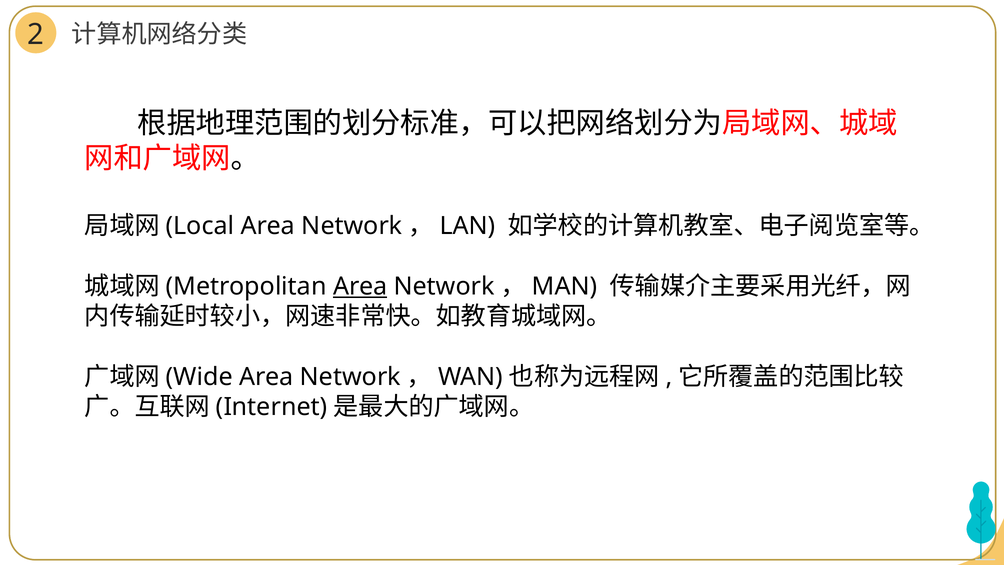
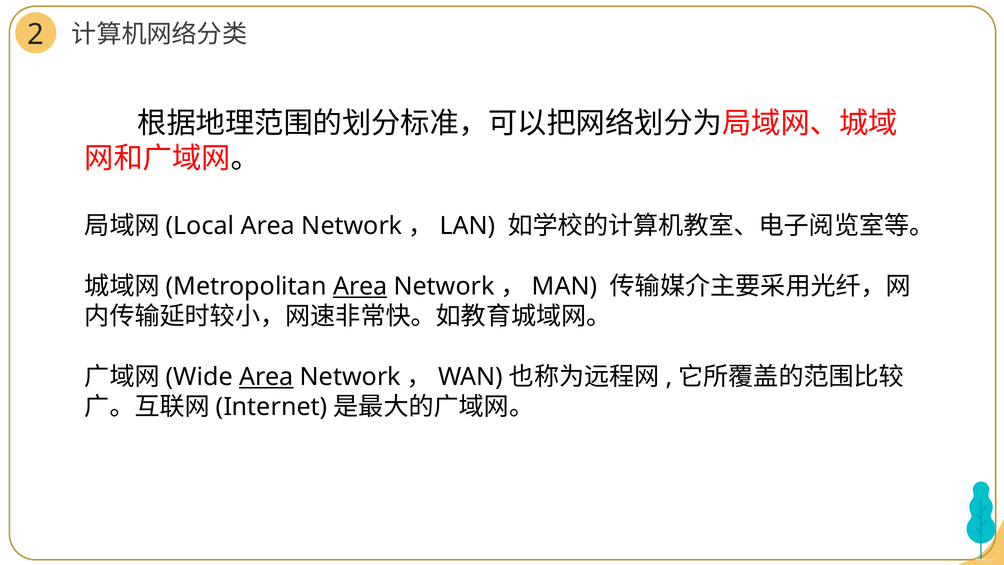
Area at (266, 377) underline: none -> present
